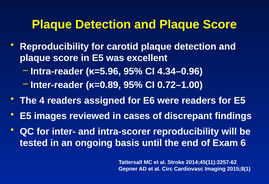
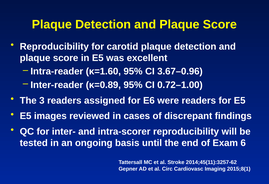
κ=5.96: κ=5.96 -> κ=1.60
4.34–0.96: 4.34–0.96 -> 3.67–0.96
4: 4 -> 3
